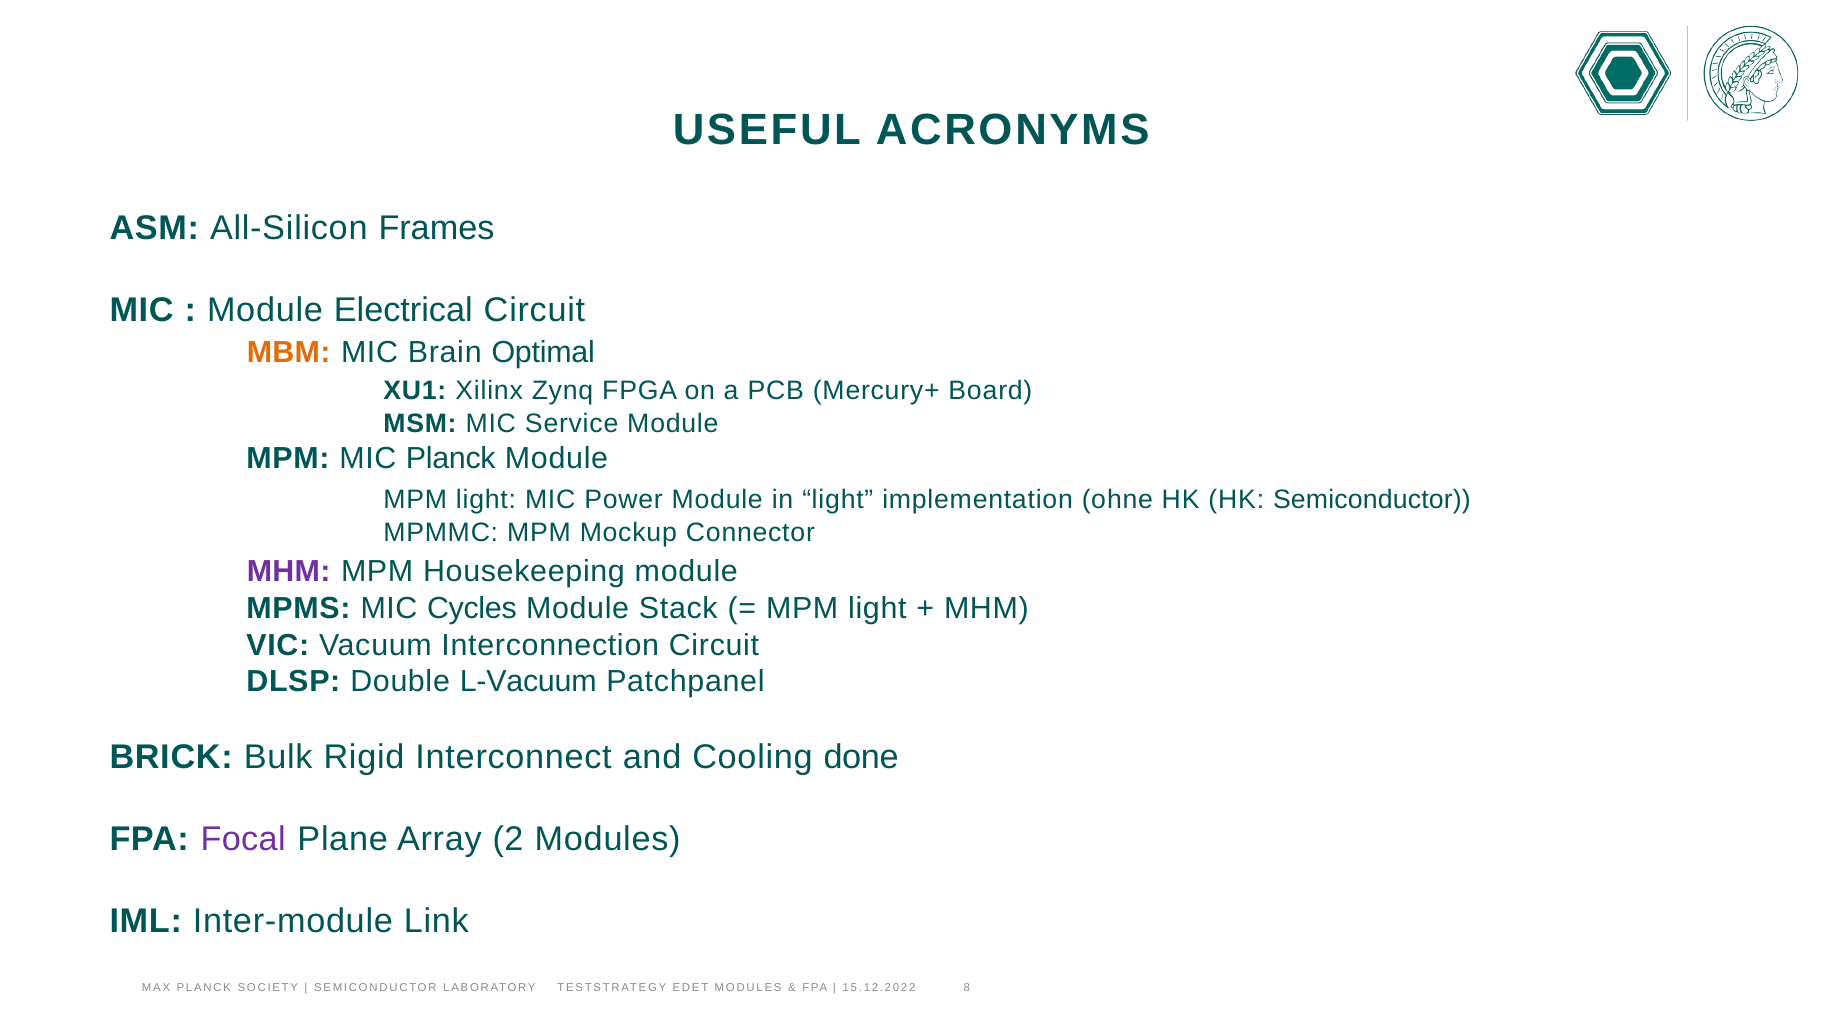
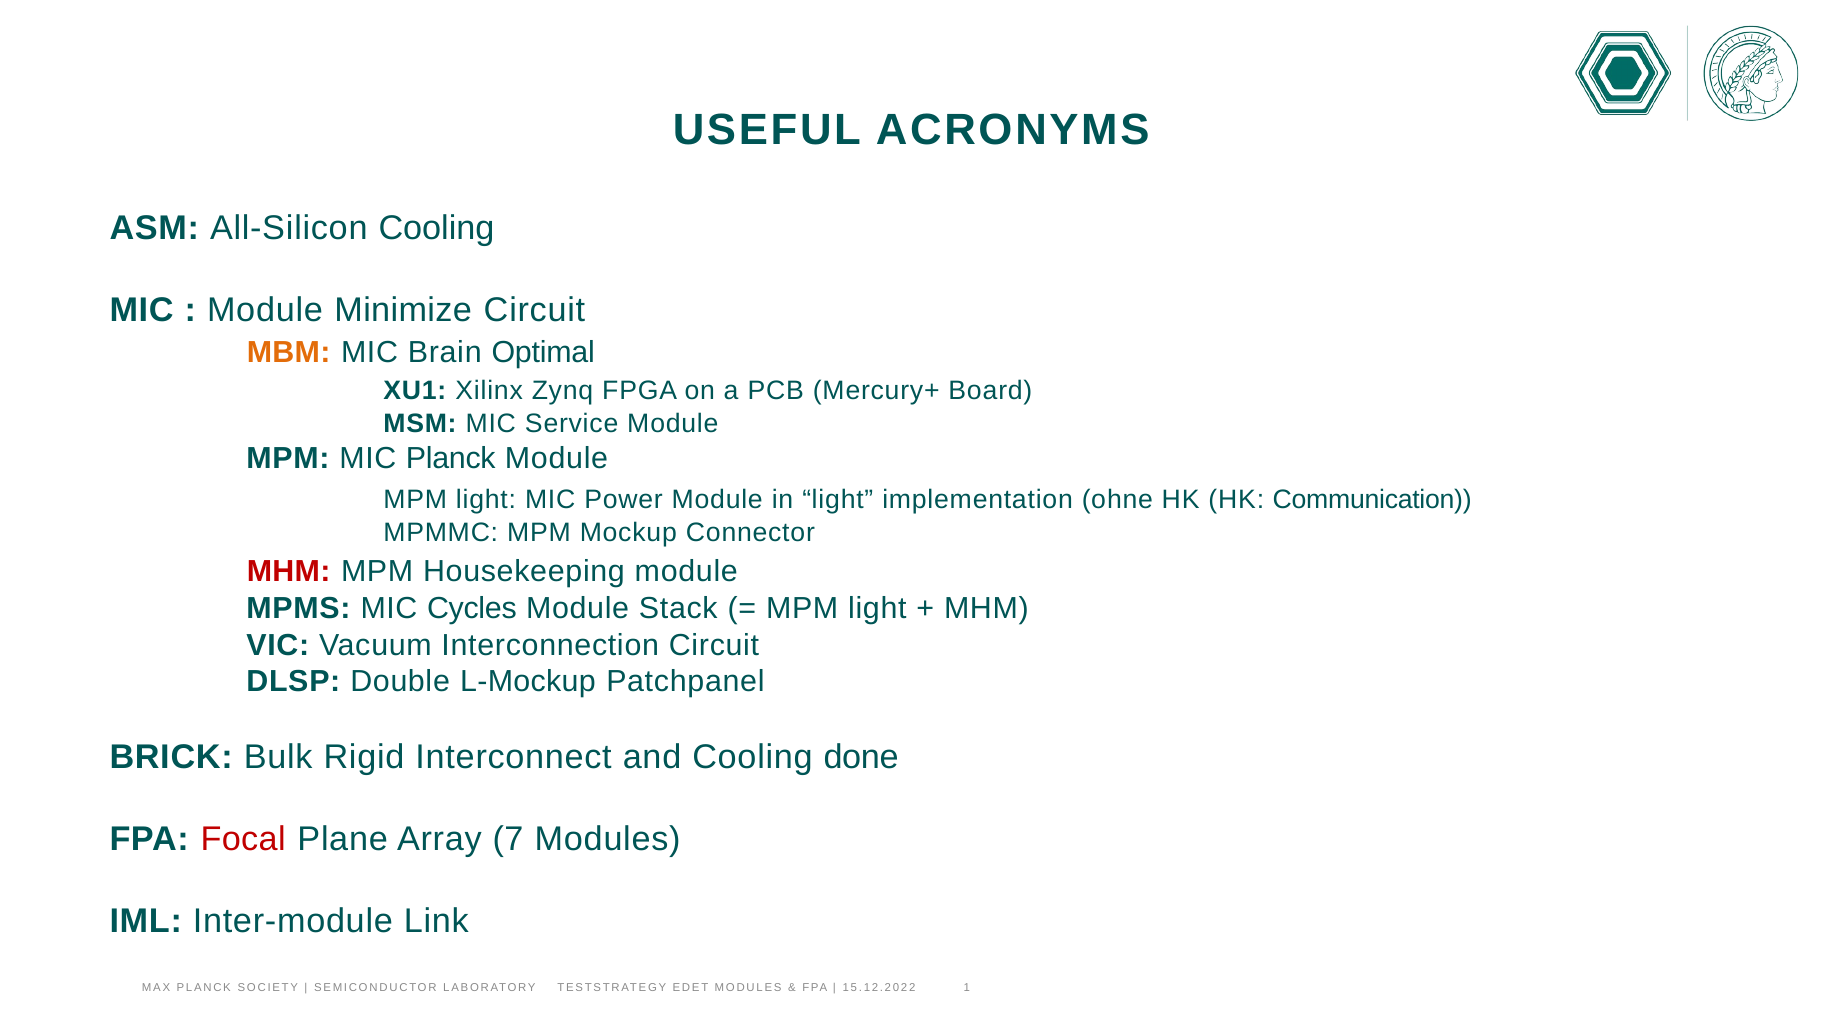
All-Silicon Frames: Frames -> Cooling
Electrical: Electrical -> Minimize
HK Semiconductor: Semiconductor -> Communication
MHM at (289, 571) colour: purple -> red
L-Vacuum: L-Vacuum -> L-Mockup
Focal colour: purple -> red
2: 2 -> 7
8: 8 -> 1
